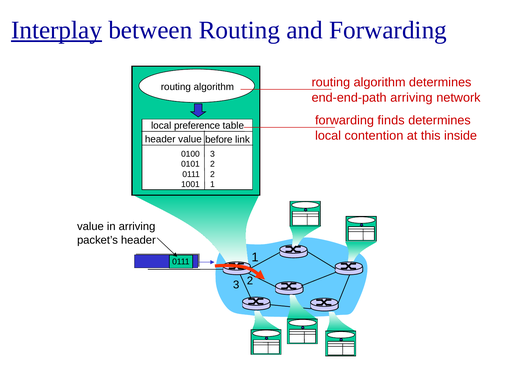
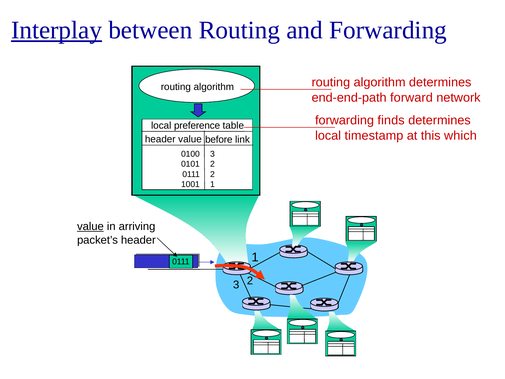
end-end-path arriving: arriving -> forward
contention: contention -> timestamp
inside: inside -> which
value at (90, 226) underline: none -> present
